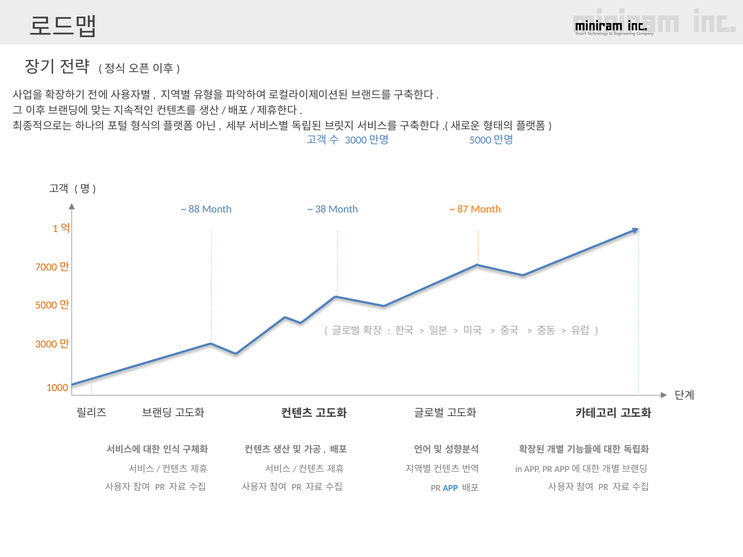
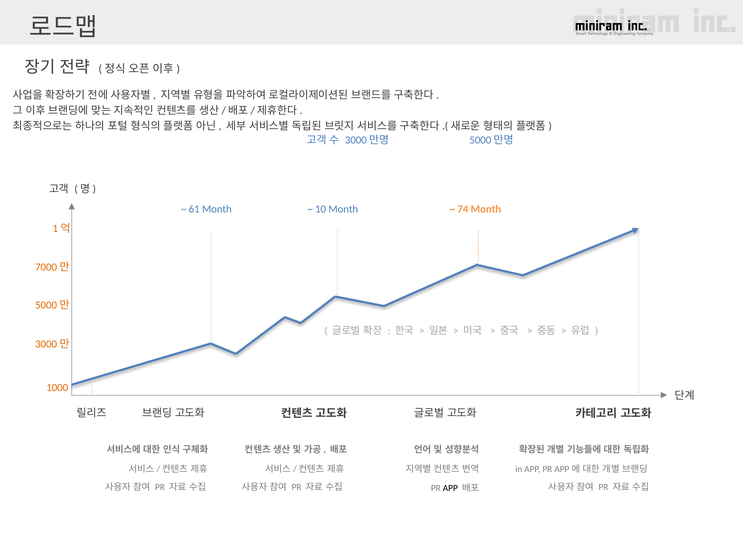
88: 88 -> 61
38: 38 -> 10
87: 87 -> 74
APP at (450, 488) colour: blue -> black
